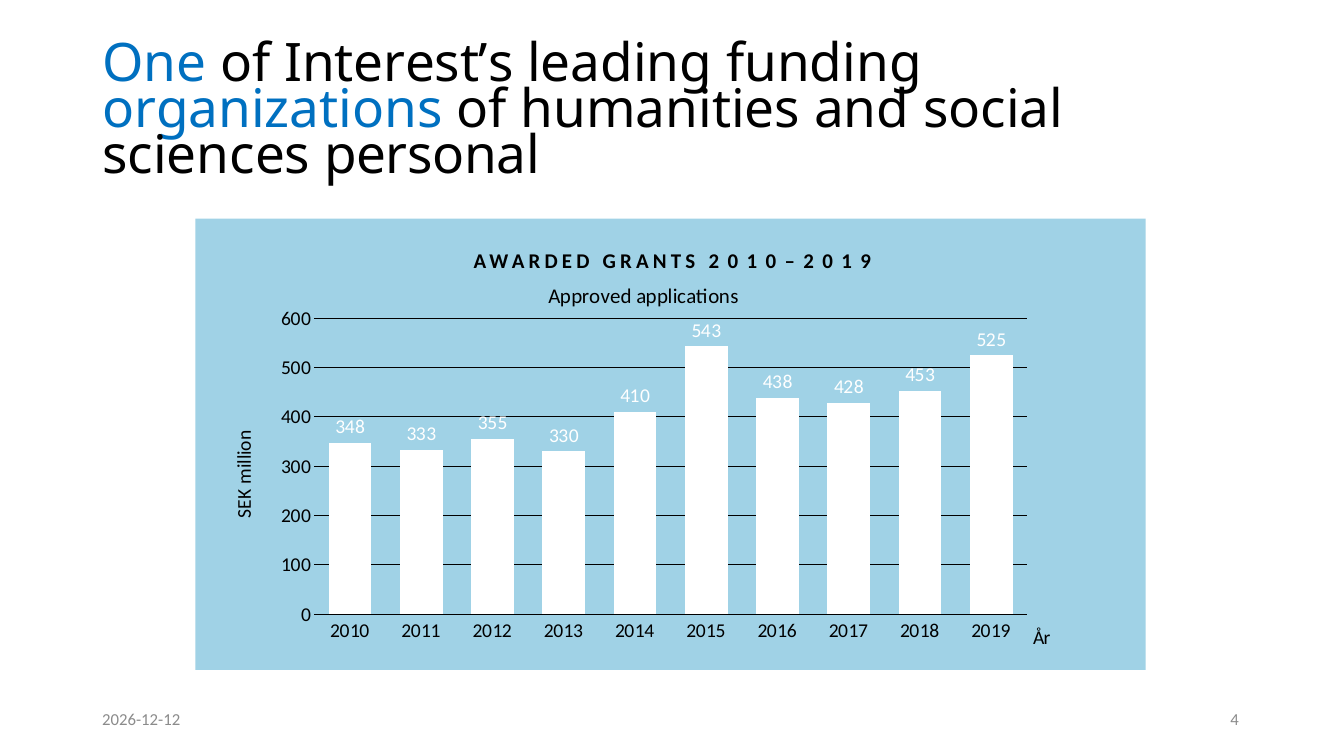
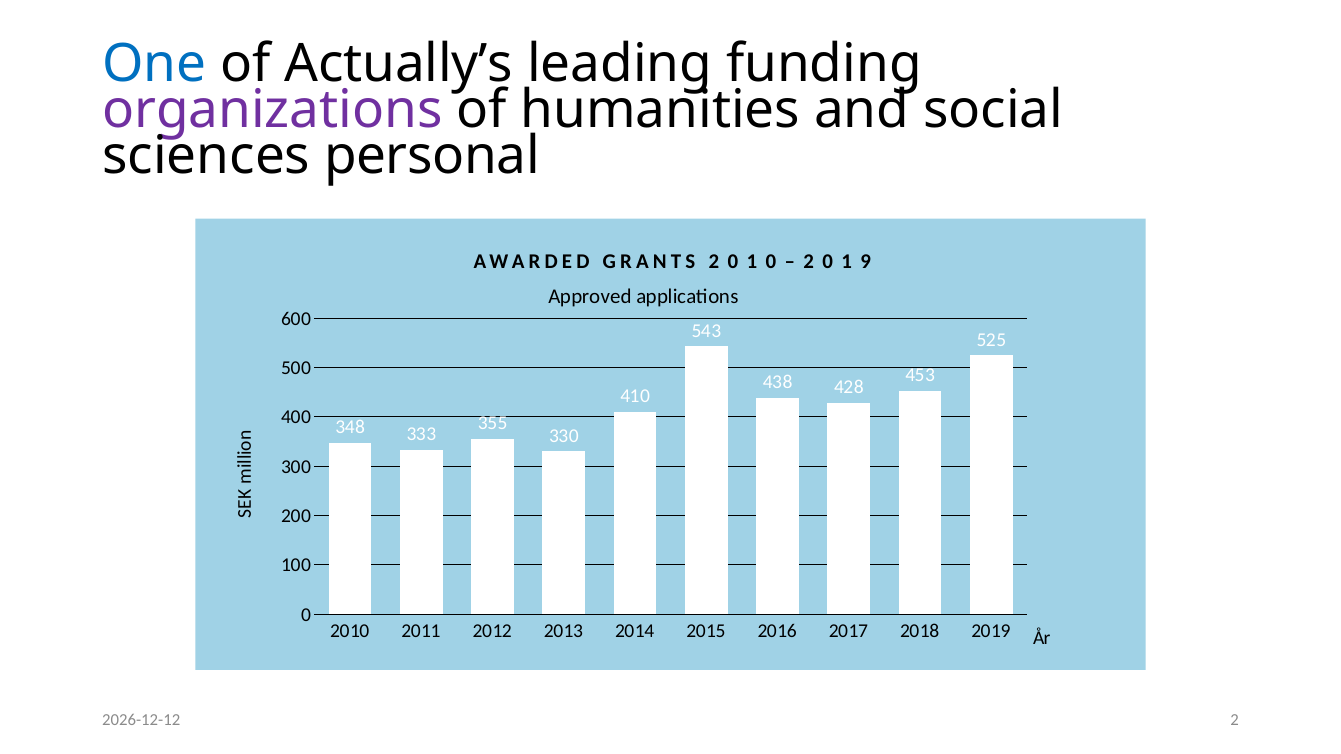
Interest’s: Interest’s -> Actually’s
organizations colour: blue -> purple
4 at (1235, 720): 4 -> 2
